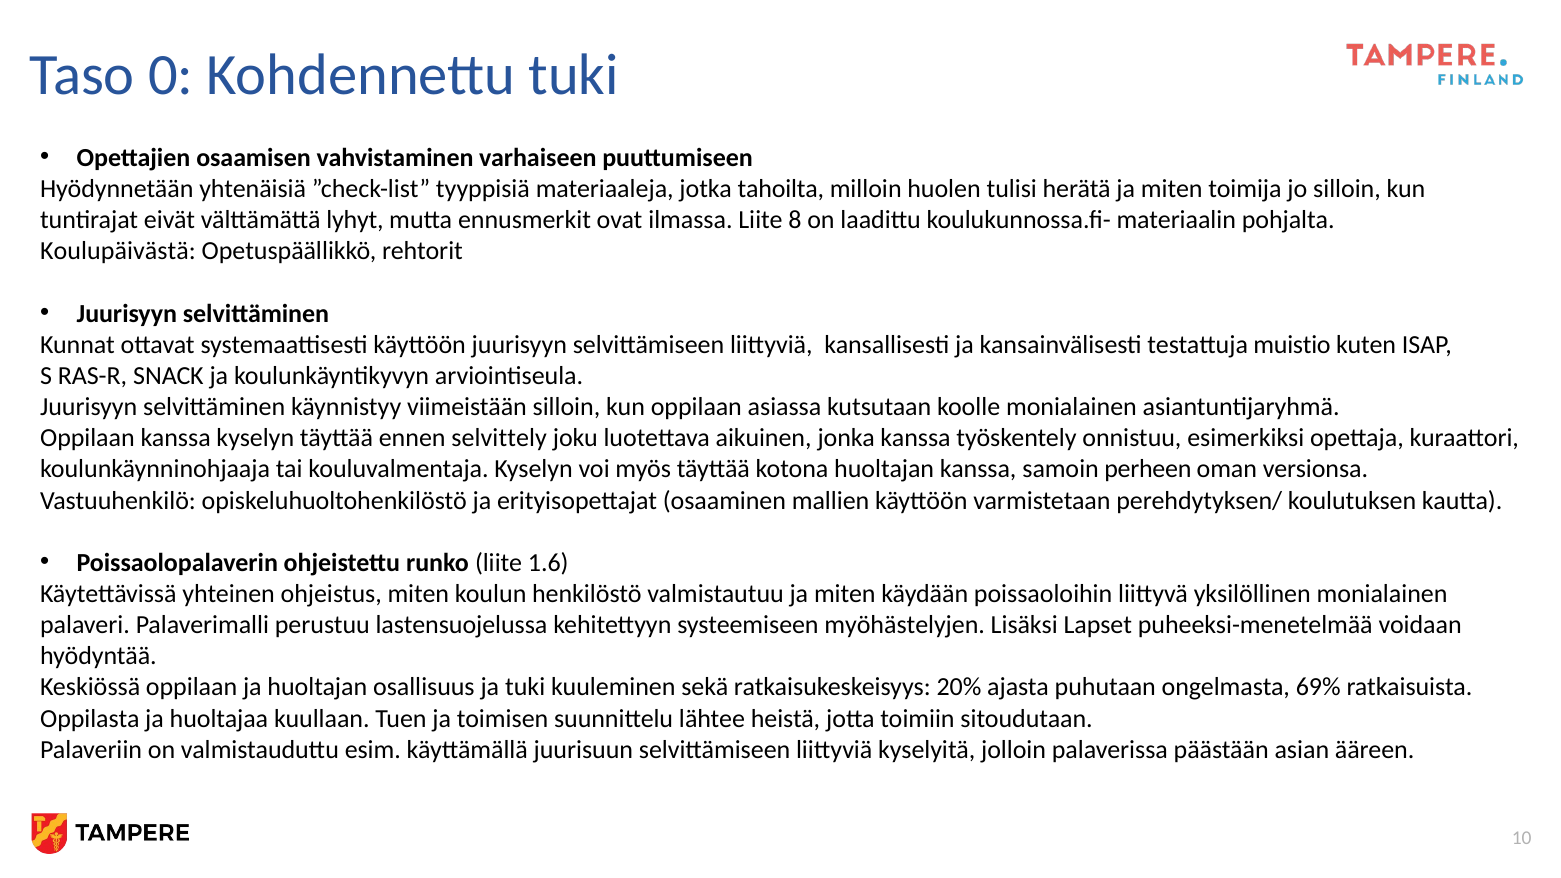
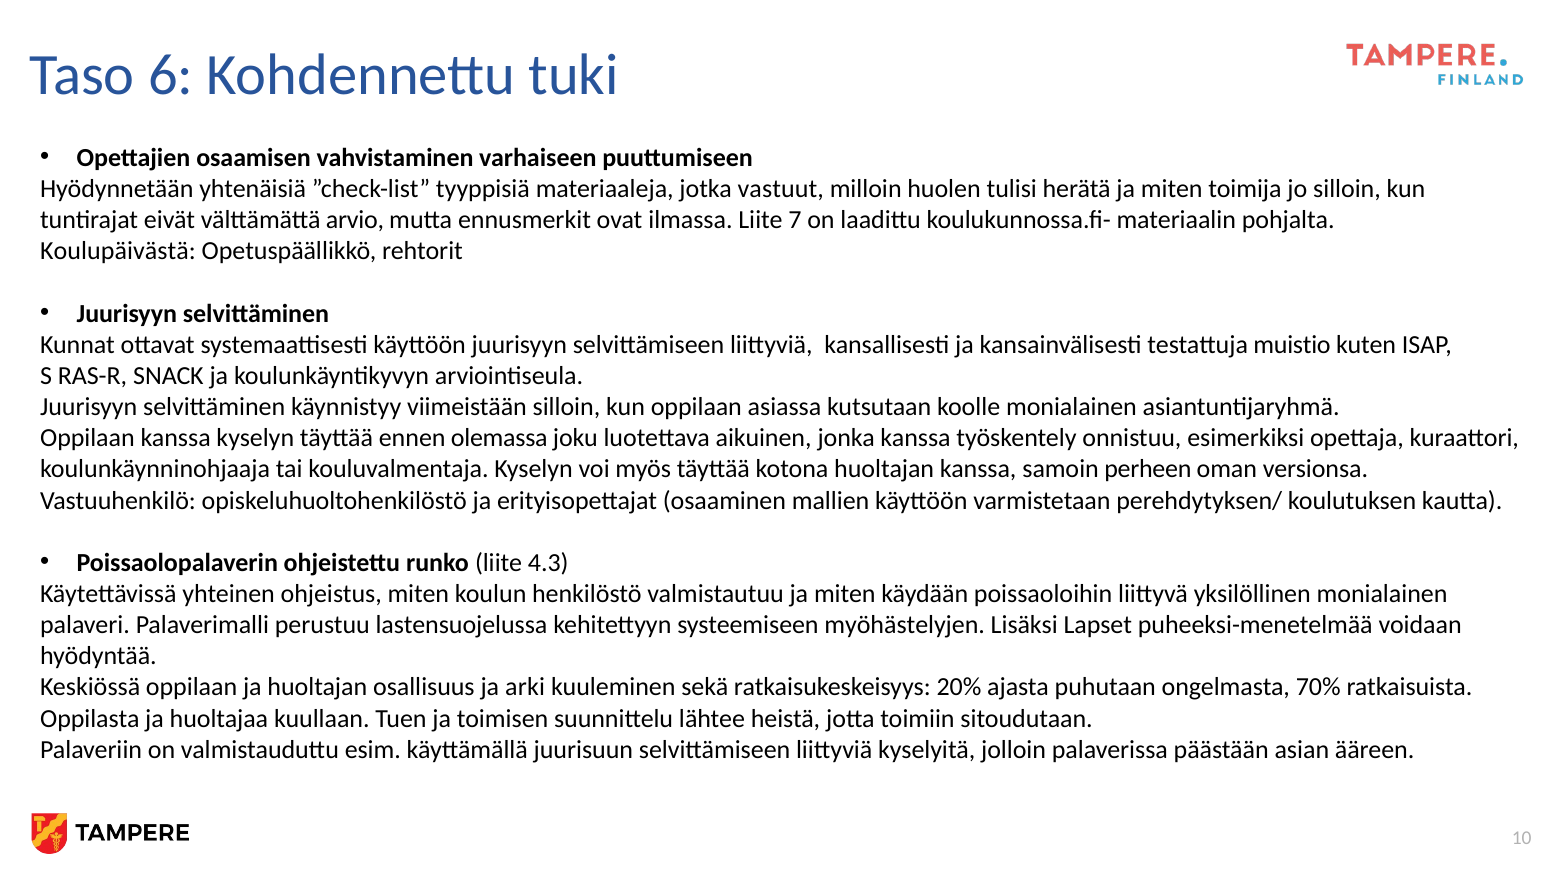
0: 0 -> 6
tahoilta: tahoilta -> vastuut
lyhyt: lyhyt -> arvio
8: 8 -> 7
selvittely: selvittely -> olemassa
1.6: 1.6 -> 4.3
ja tuki: tuki -> arki
69%: 69% -> 70%
